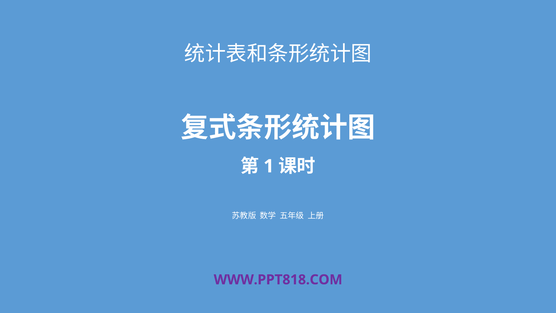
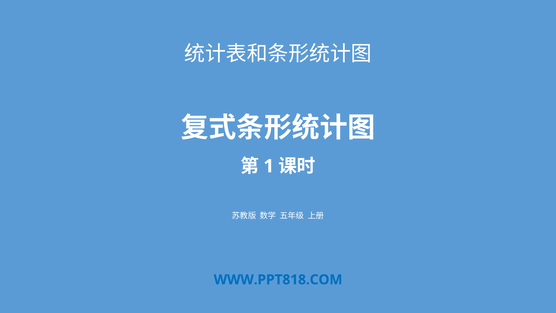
WWW.PPT818.COM colour: purple -> blue
